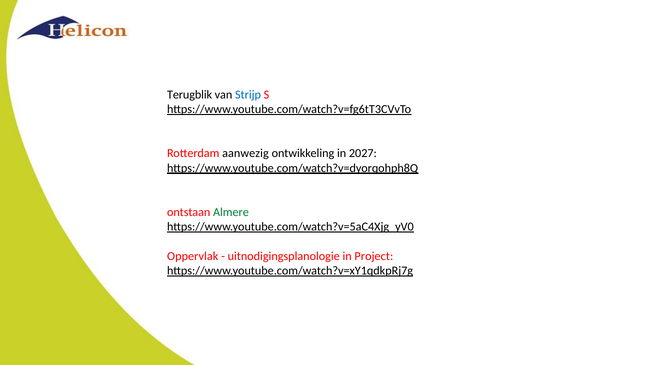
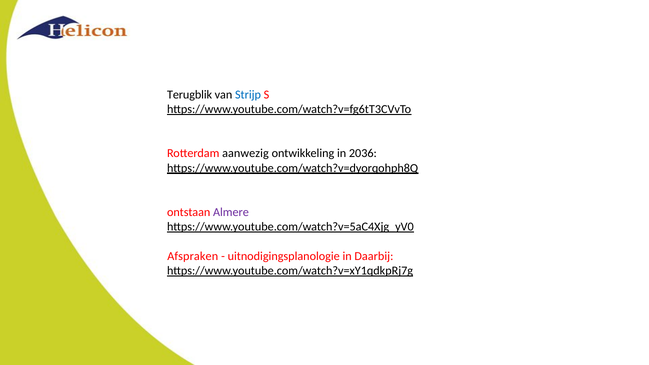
2027: 2027 -> 2036
Almere colour: green -> purple
Oppervlak: Oppervlak -> Afspraken
Project: Project -> Daarbij
